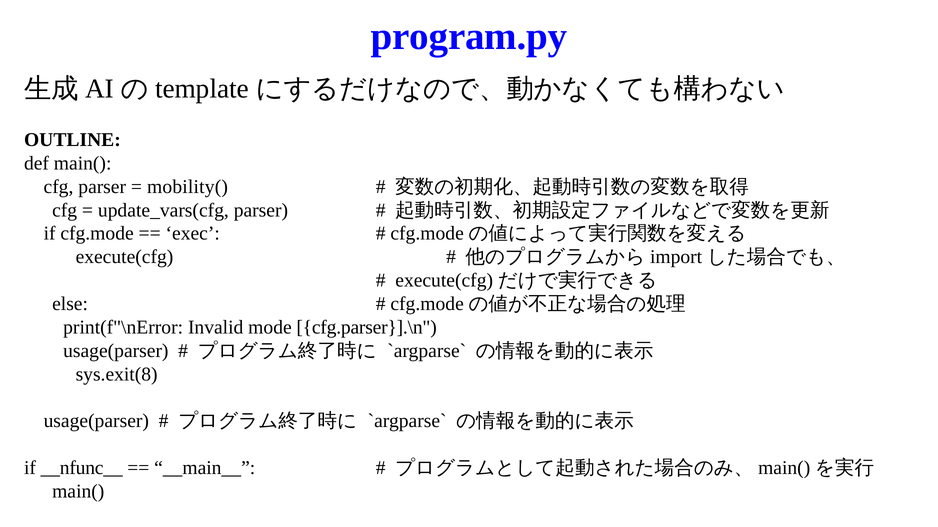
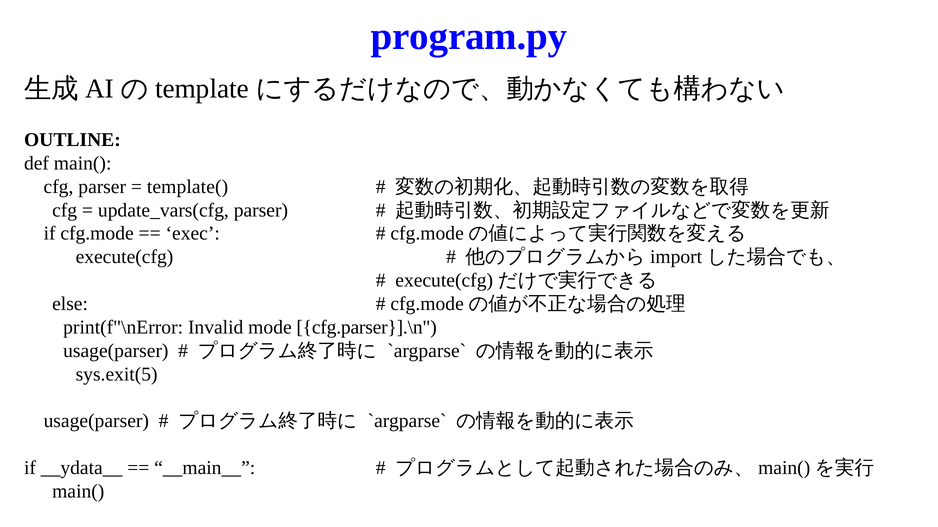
mobility(: mobility( -> template(
sys.exit(8: sys.exit(8 -> sys.exit(5
__nfunc__: __nfunc__ -> __ydata__
